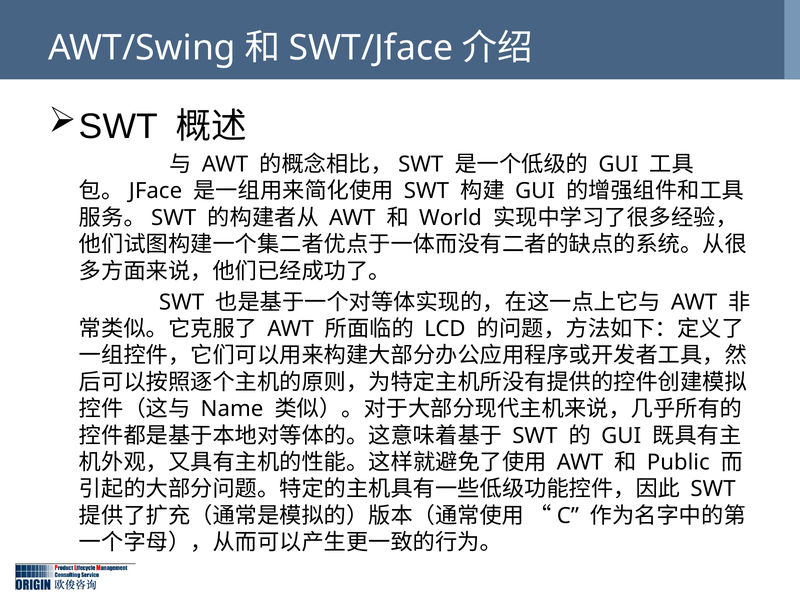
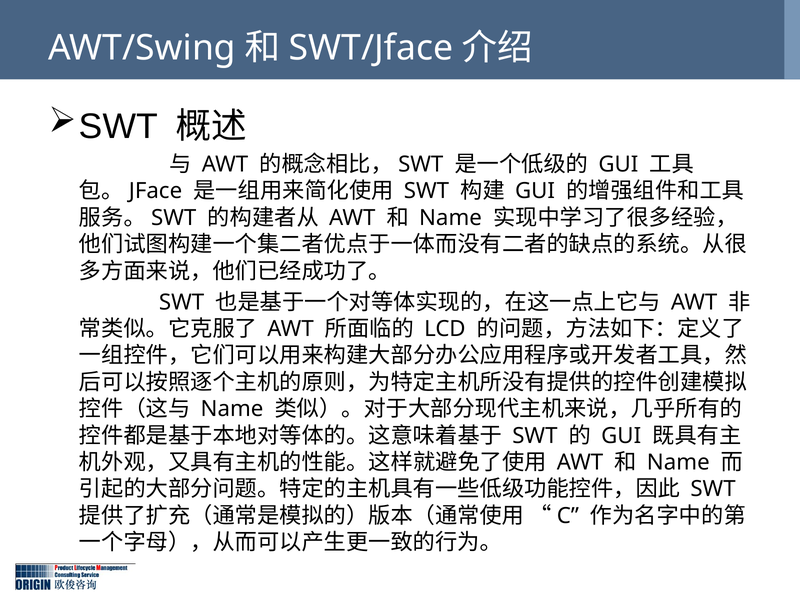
World at (450, 218): World -> Name
Public at (678, 462): Public -> Name
